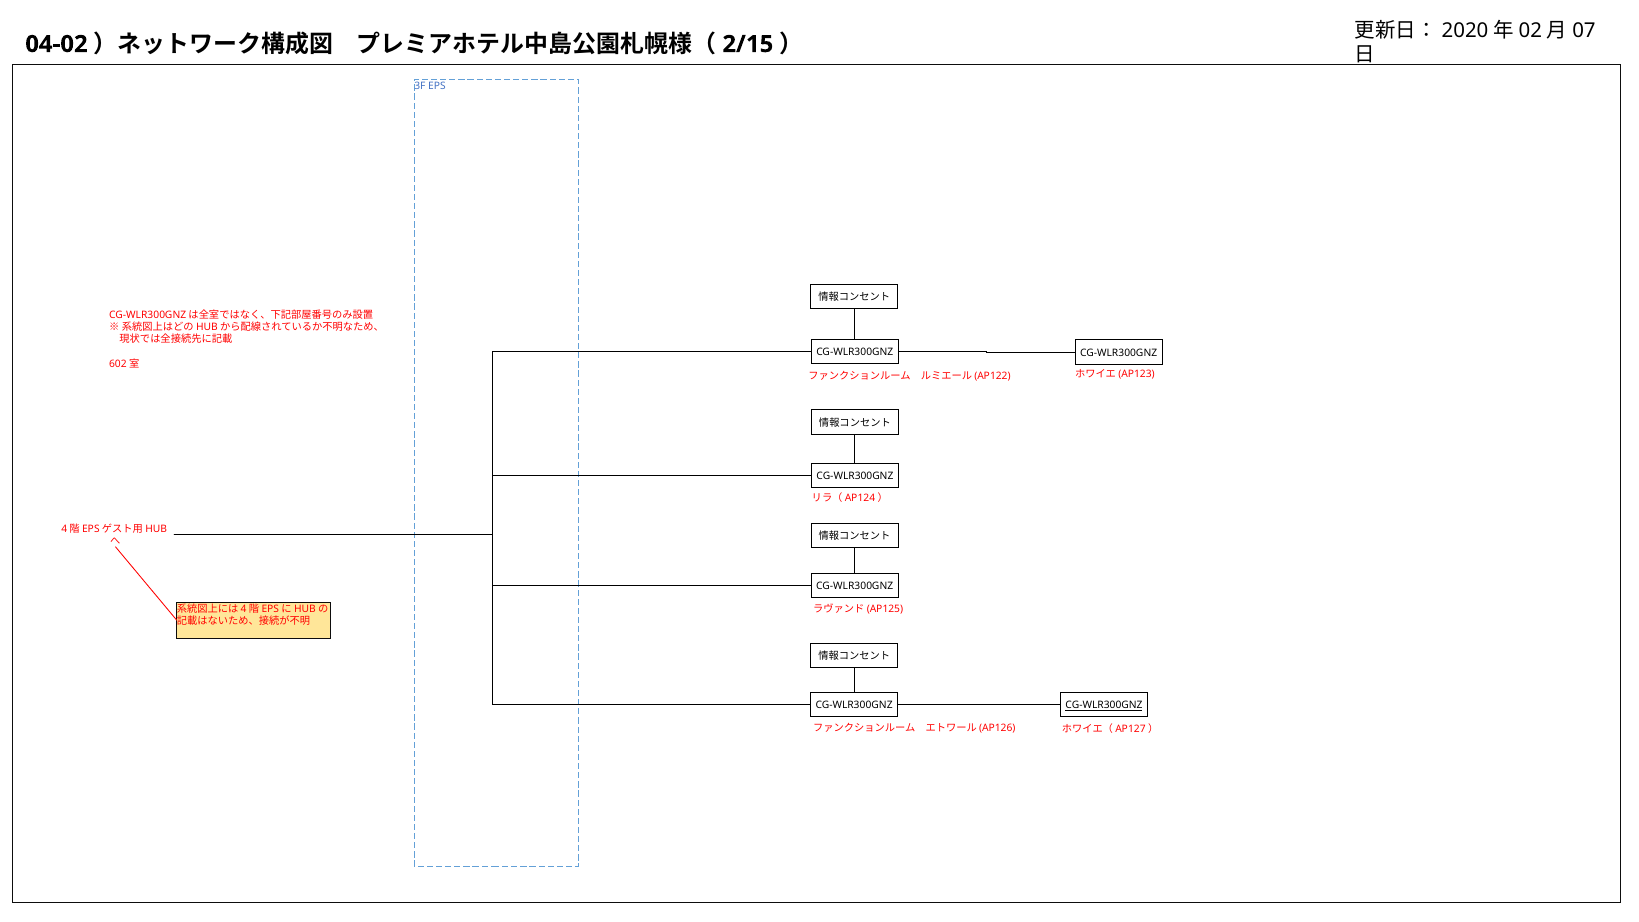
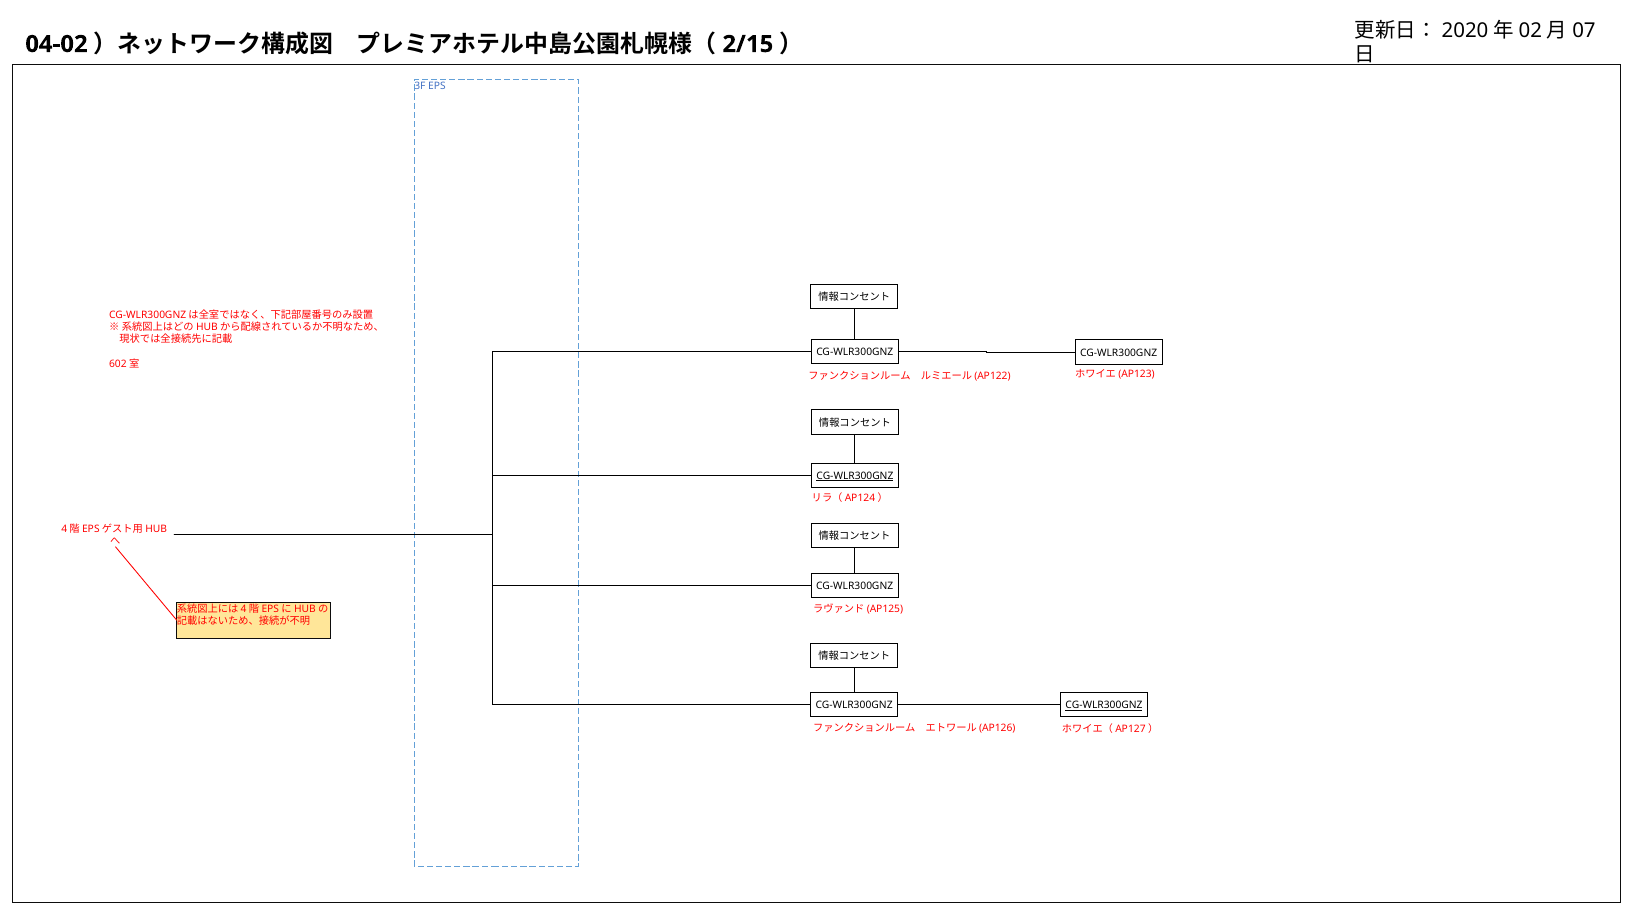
CG-WLR300GNZ at (855, 476) underline: none -> present
